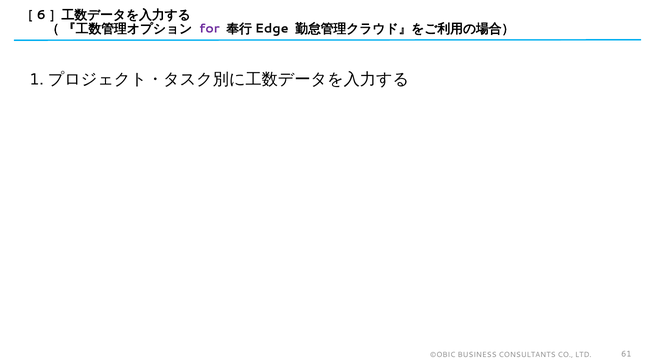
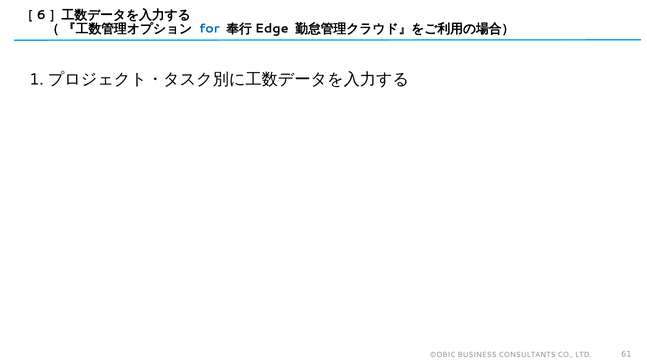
for colour: purple -> blue
